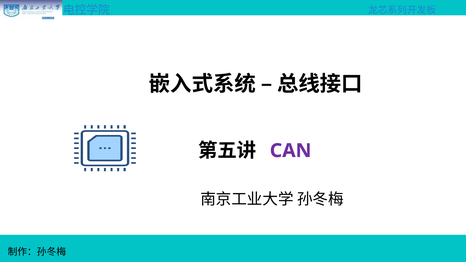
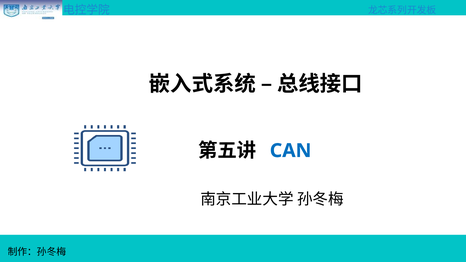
CAN colour: purple -> blue
